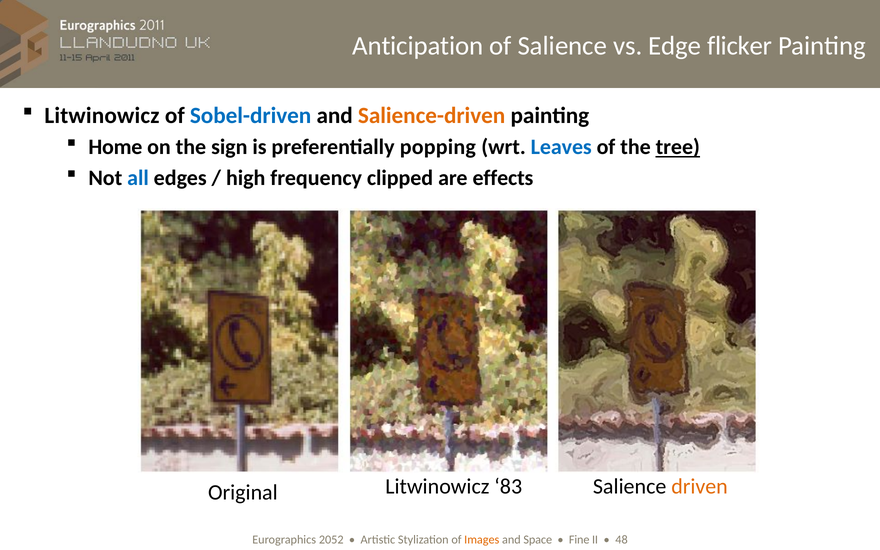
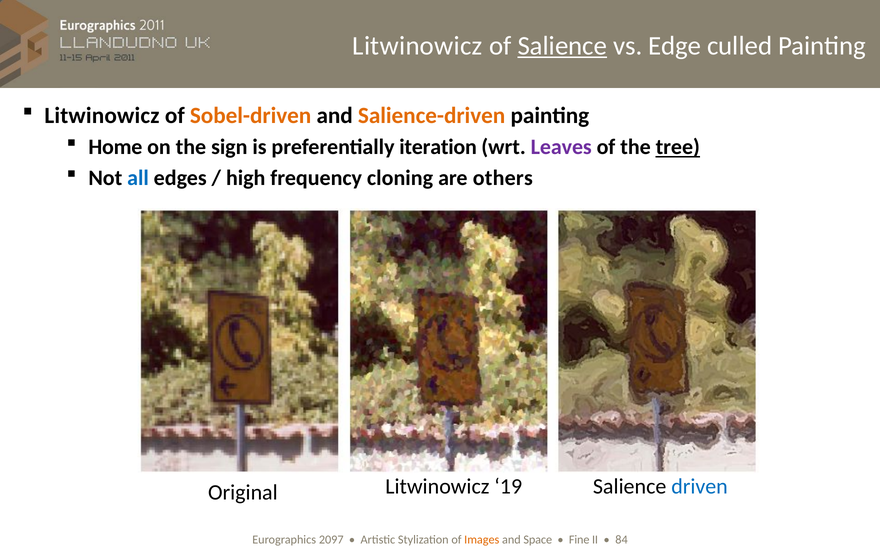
Anticipation at (418, 46): Anticipation -> Litwinowicz
Salience at (562, 46) underline: none -> present
flicker: flicker -> culled
Sobel-driven colour: blue -> orange
popping: popping -> iteration
Leaves colour: blue -> purple
clipped: clipped -> cloning
effects: effects -> others
83: 83 -> 19
driven colour: orange -> blue
2052: 2052 -> 2097
48: 48 -> 84
